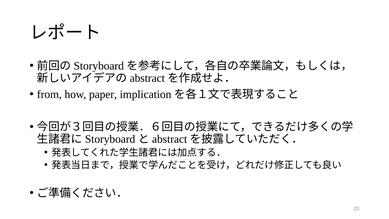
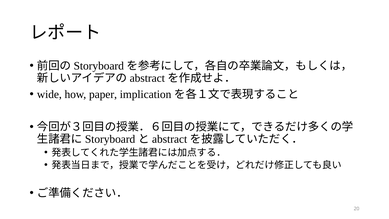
from: from -> wide
